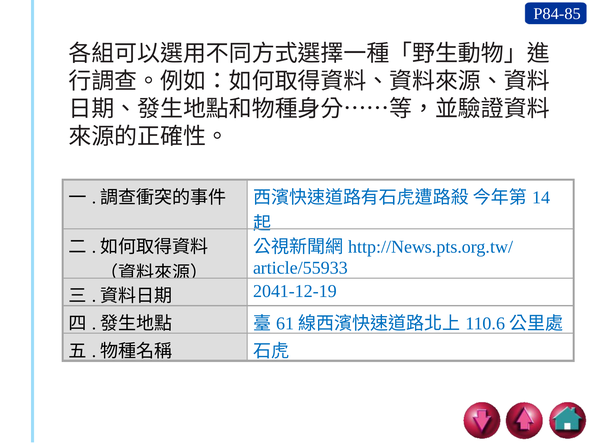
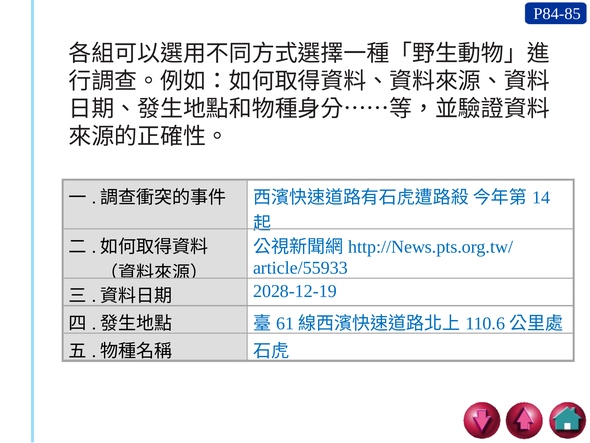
2041-12-19: 2041-12-19 -> 2028-12-19
